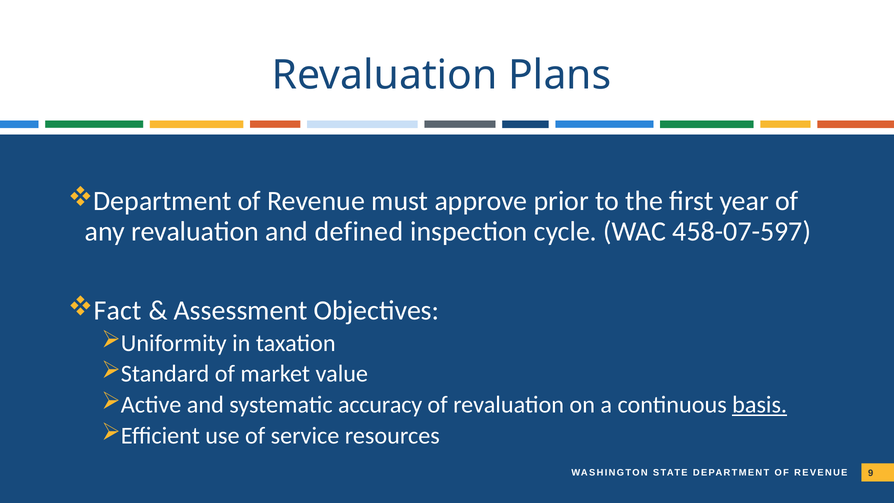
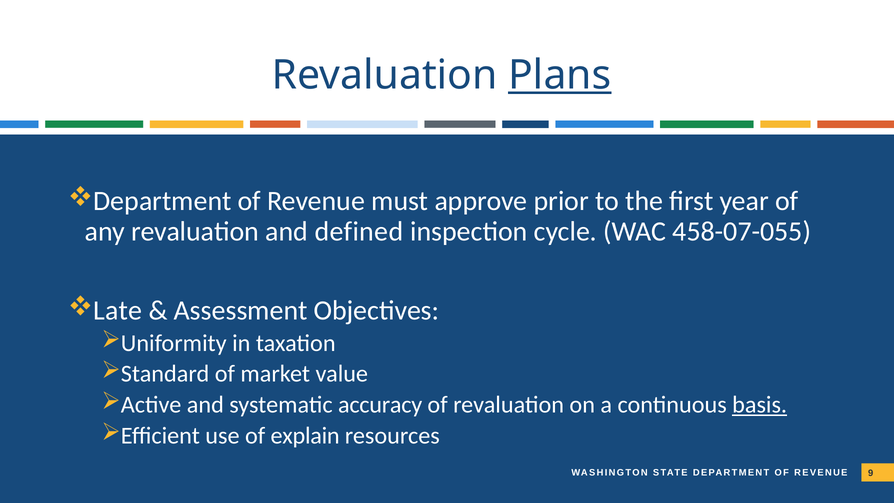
Plans underline: none -> present
458-07-597: 458-07-597 -> 458-07-055
Fact: Fact -> Late
service: service -> explain
